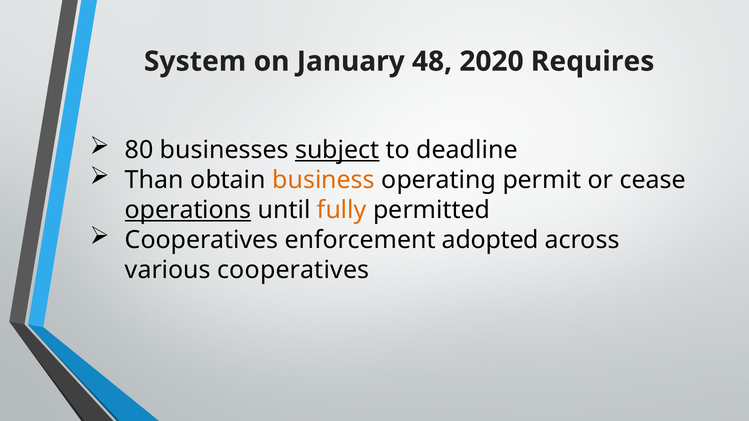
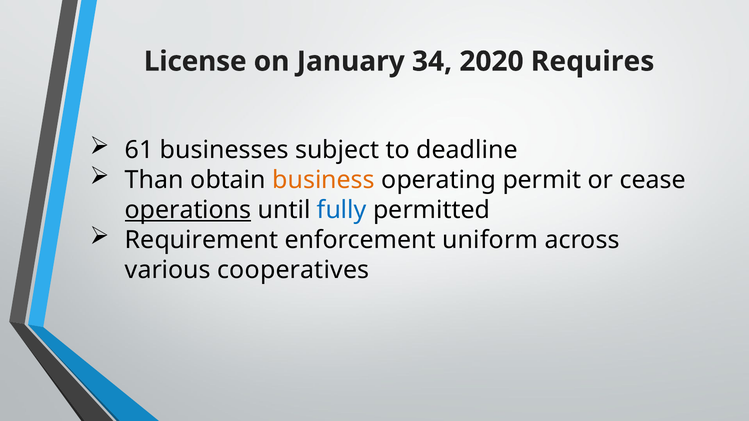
System: System -> License
48: 48 -> 34
80: 80 -> 61
subject underline: present -> none
fully colour: orange -> blue
Cooperatives at (202, 240): Cooperatives -> Requirement
adopted: adopted -> uniform
